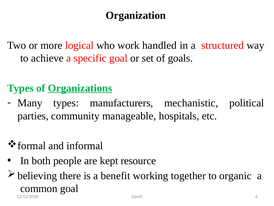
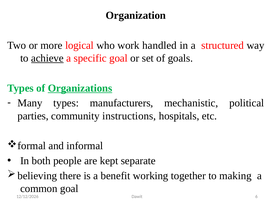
achieve underline: none -> present
manageable: manageable -> instructions
resource: resource -> separate
organic: organic -> making
